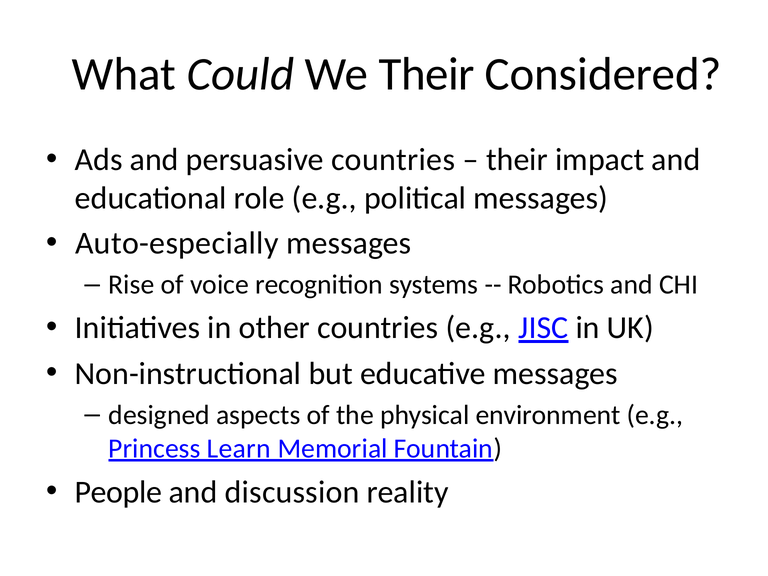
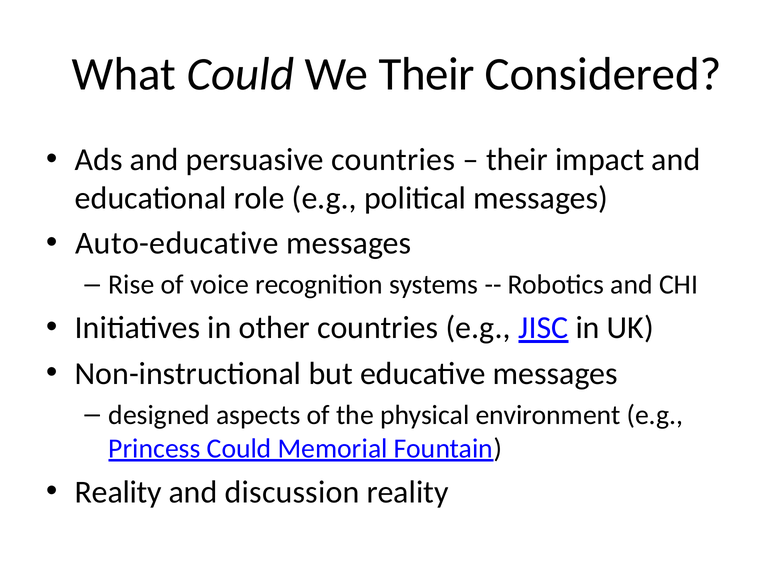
Auto-especially: Auto-especially -> Auto-educative
Princess Learn: Learn -> Could
People at (118, 492): People -> Reality
